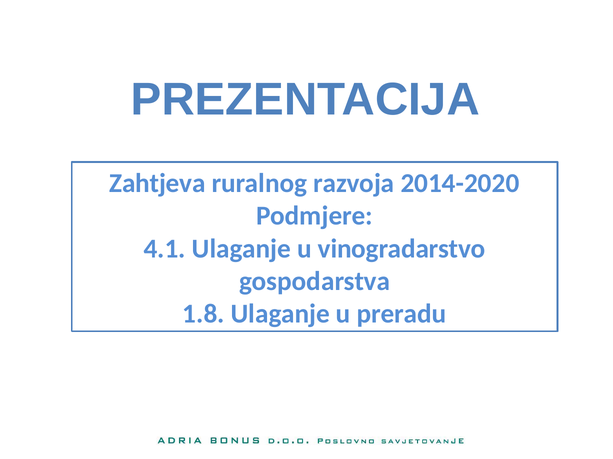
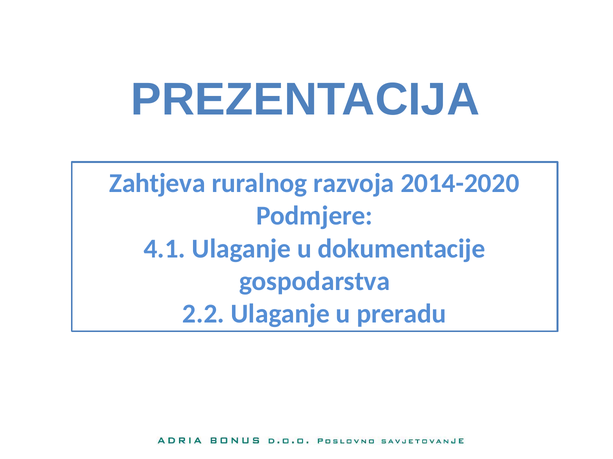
vinogradarstvo: vinogradarstvo -> dokumentacije
1.8: 1.8 -> 2.2
